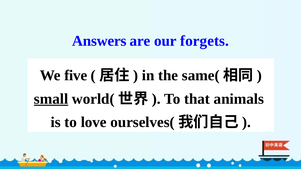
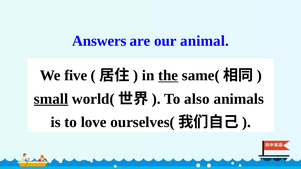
forgets: forgets -> animal
the underline: none -> present
that: that -> also
